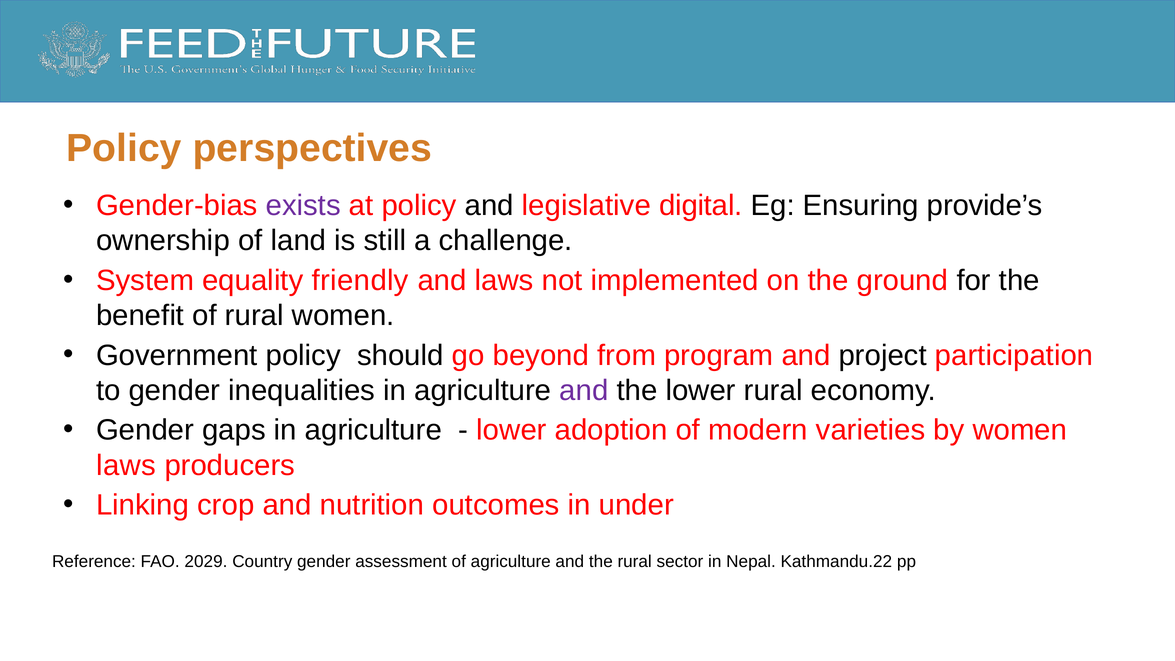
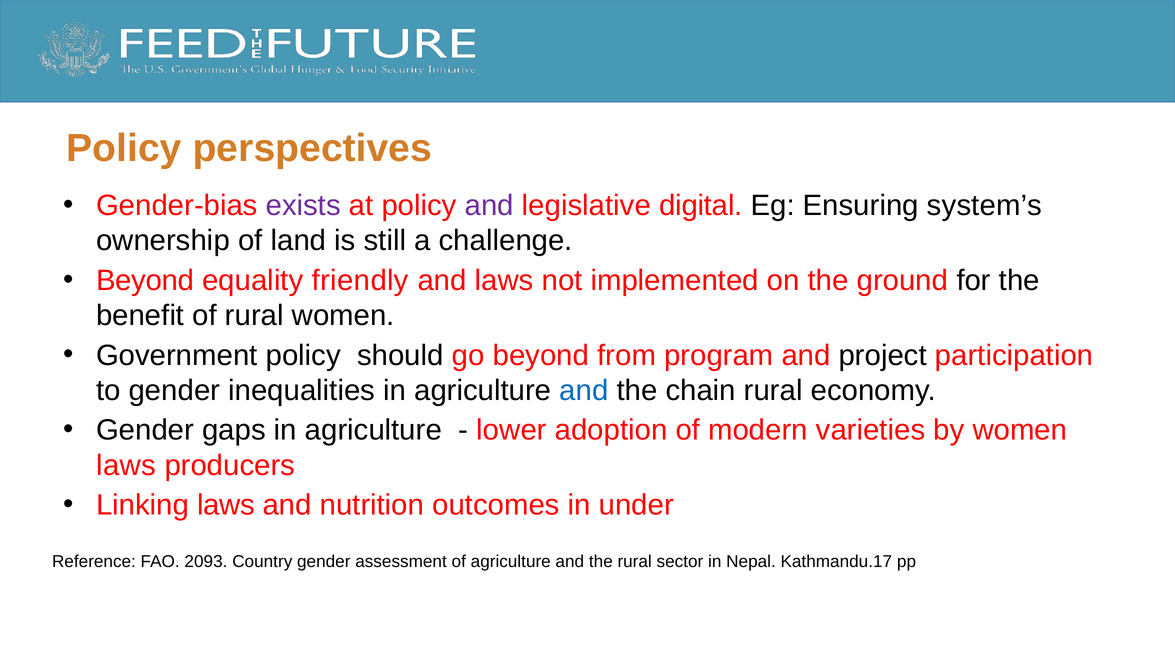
and at (489, 206) colour: black -> purple
provide’s: provide’s -> system’s
System at (145, 280): System -> Beyond
and at (584, 391) colour: purple -> blue
the lower: lower -> chain
Linking crop: crop -> laws
2029: 2029 -> 2093
Kathmandu.22: Kathmandu.22 -> Kathmandu.17
